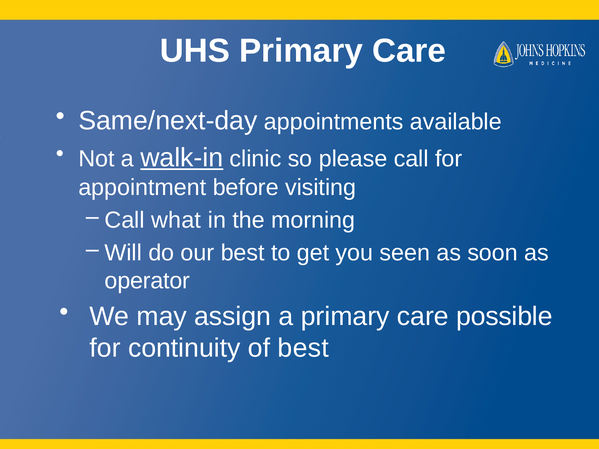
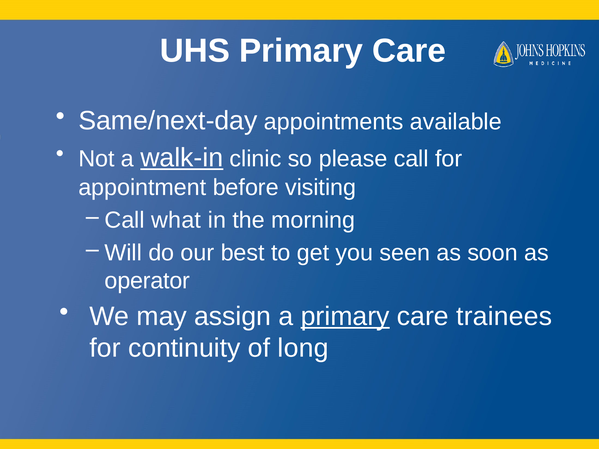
primary at (345, 316) underline: none -> present
possible: possible -> trainees
of best: best -> long
